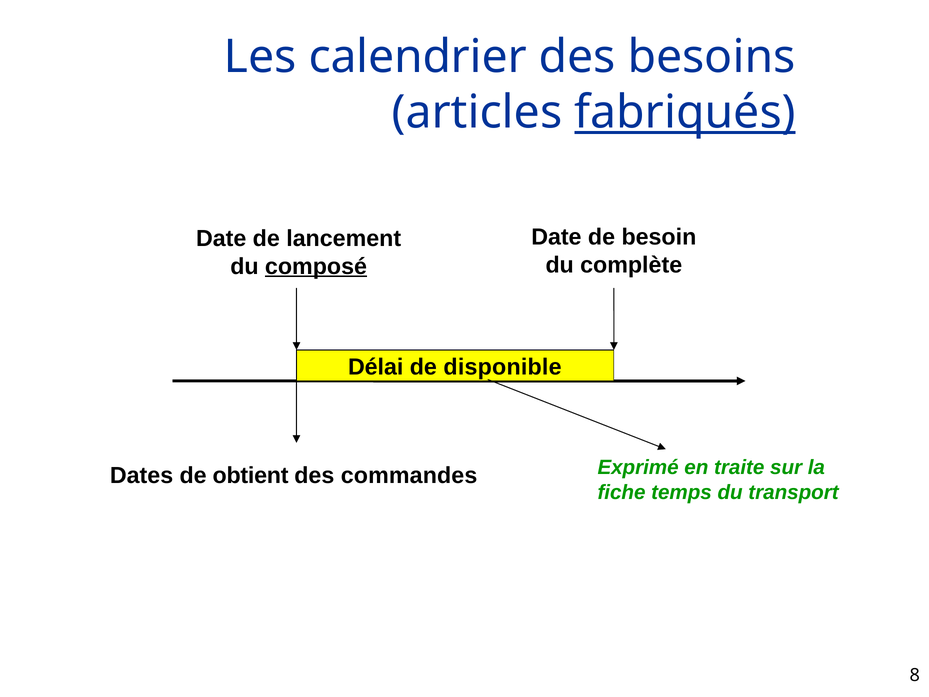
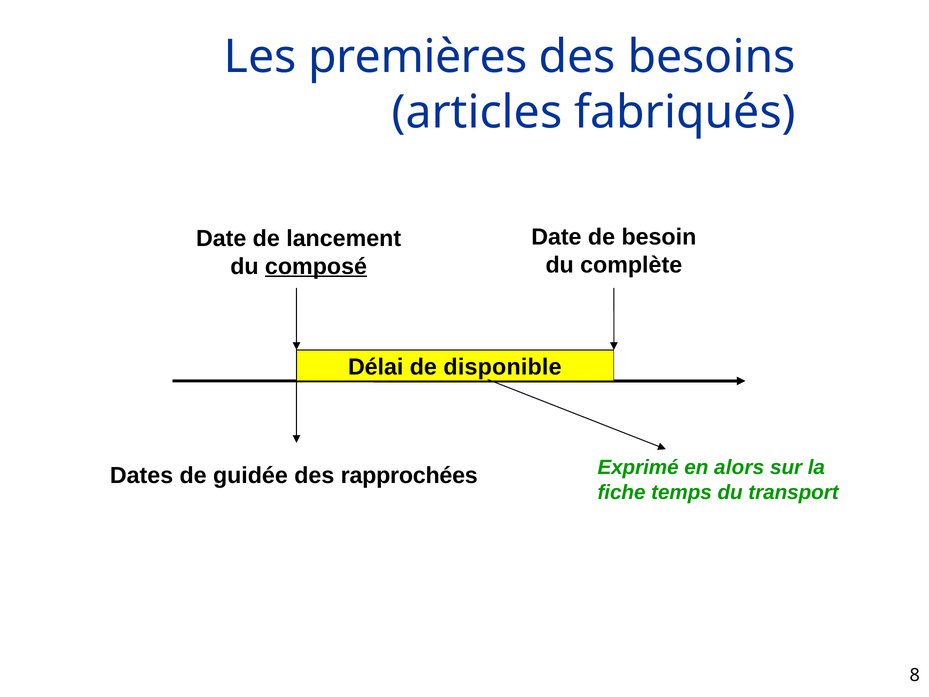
calendrier: calendrier -> premières
fabriqués underline: present -> none
obtient: obtient -> guidée
commandes: commandes -> rapprochées
traite: traite -> alors
